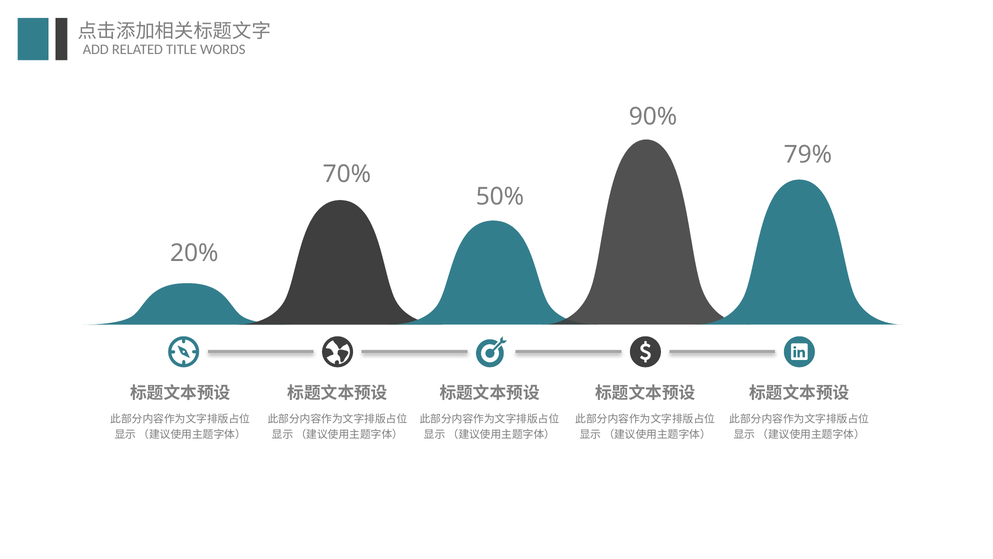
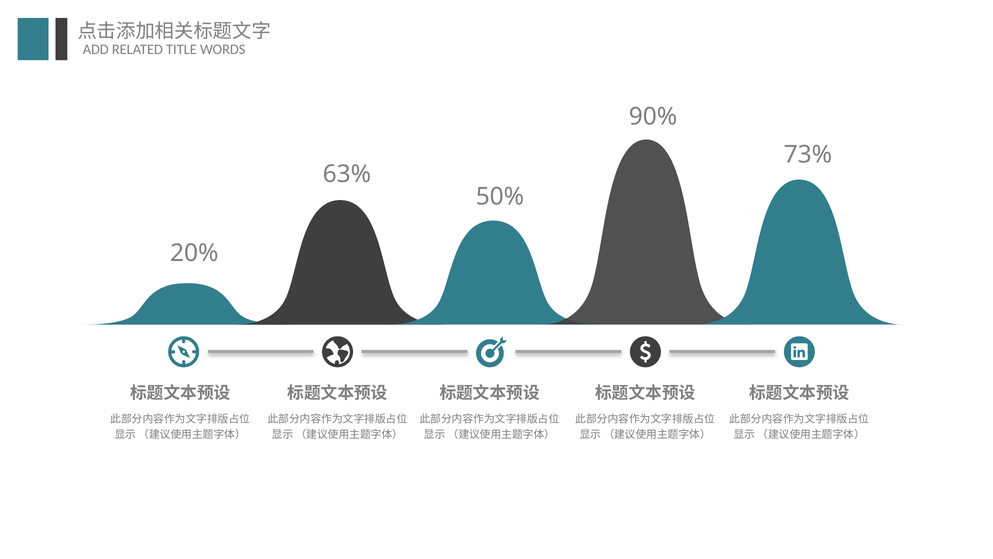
79%: 79% -> 73%
70%: 70% -> 63%
